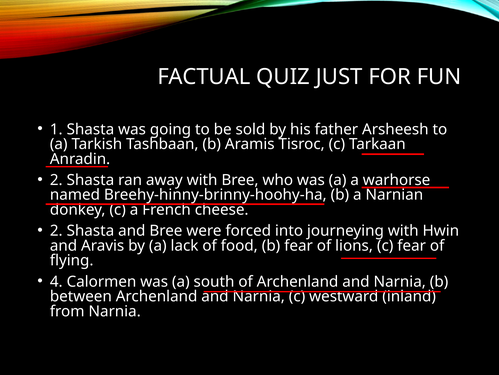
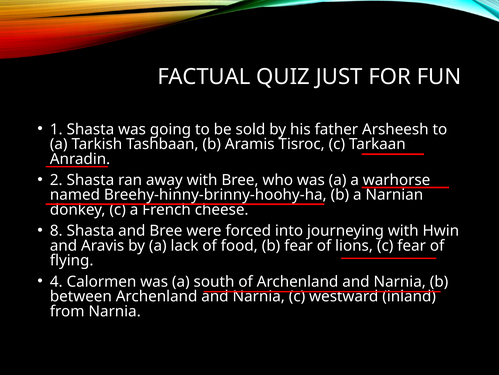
2 at (56, 230): 2 -> 8
